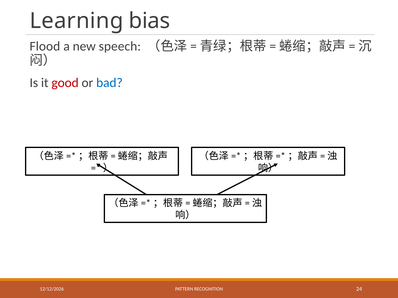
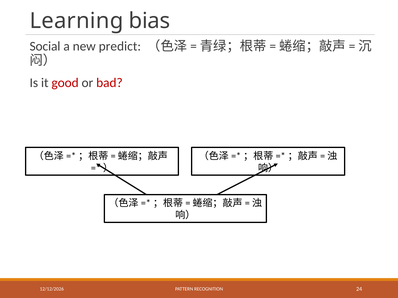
Flood: Flood -> Social
speech: speech -> predict
bad colour: blue -> red
